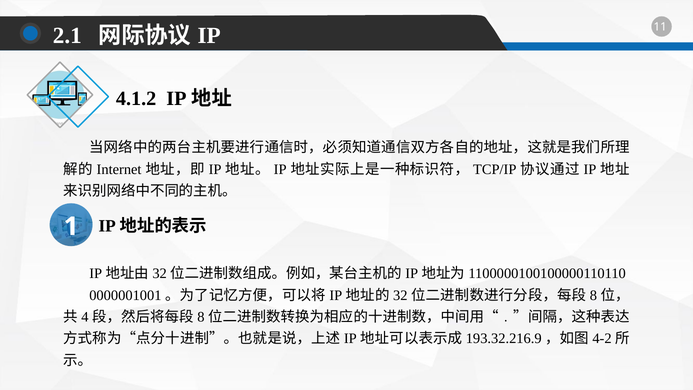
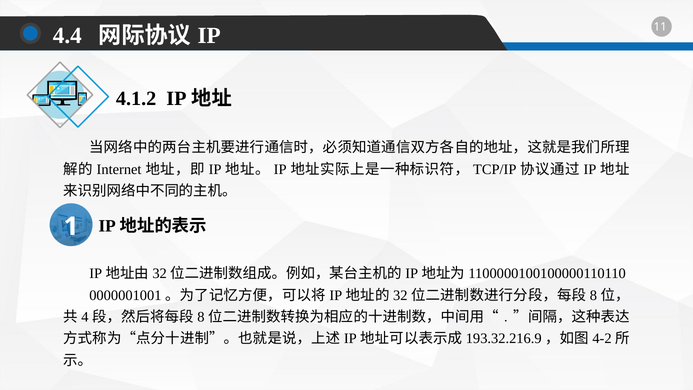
2.1: 2.1 -> 4.4
